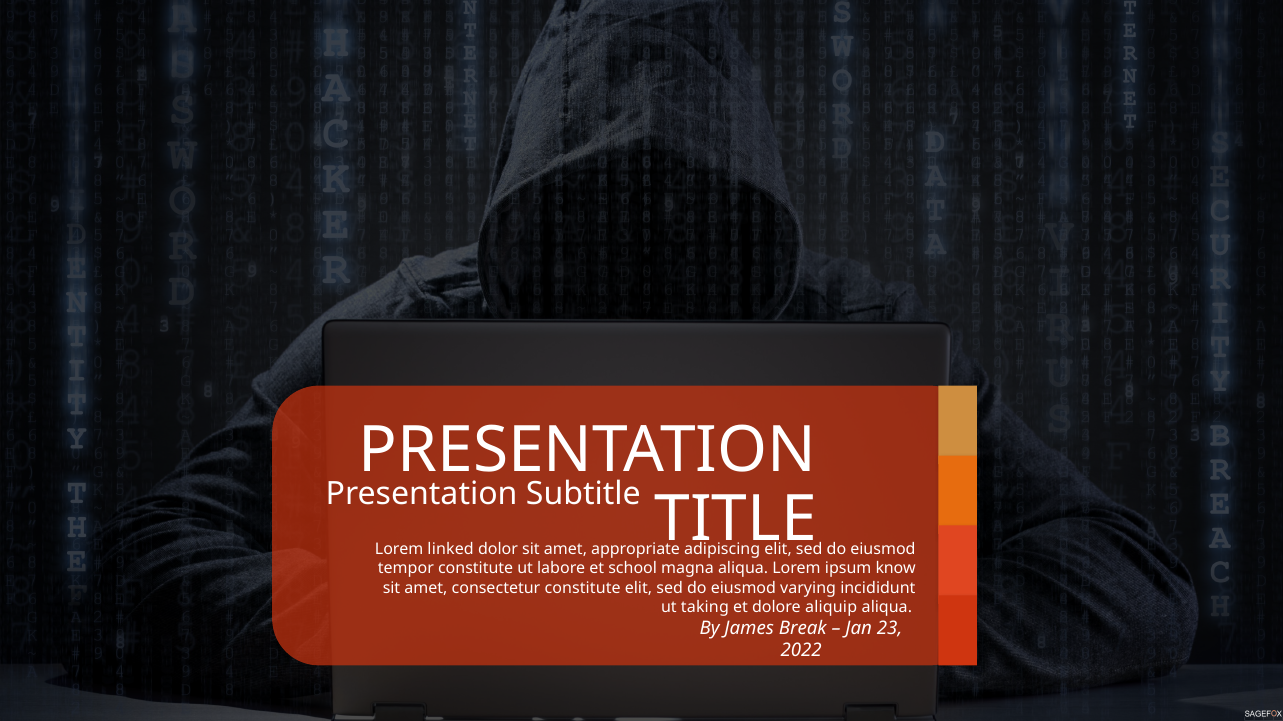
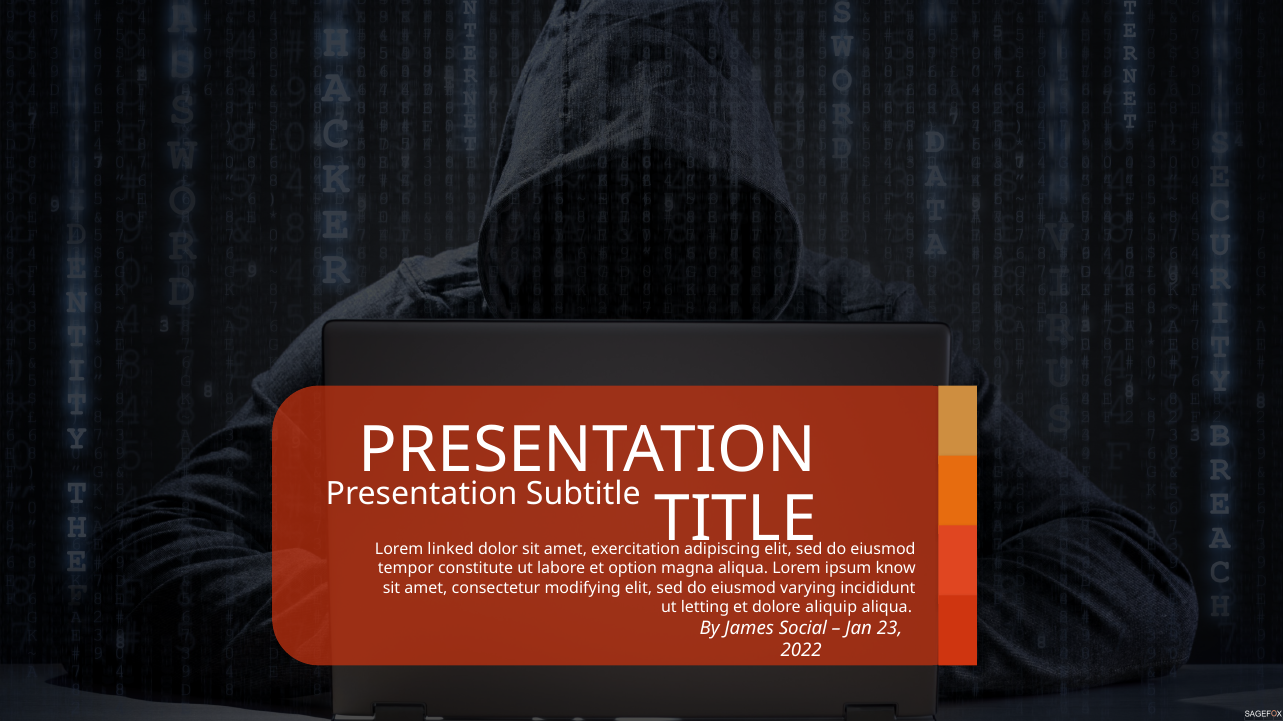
appropriate: appropriate -> exercitation
school: school -> option
consectetur constitute: constitute -> modifying
taking: taking -> letting
Break: Break -> Social
